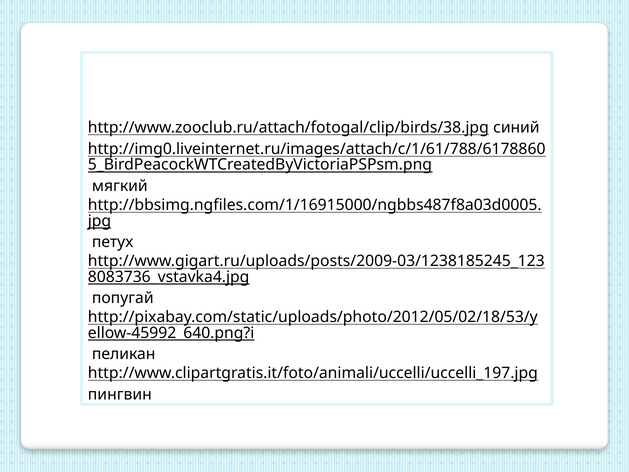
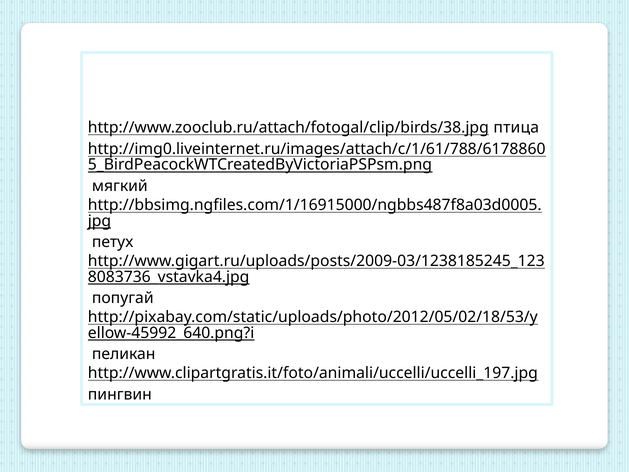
синий: синий -> птица
